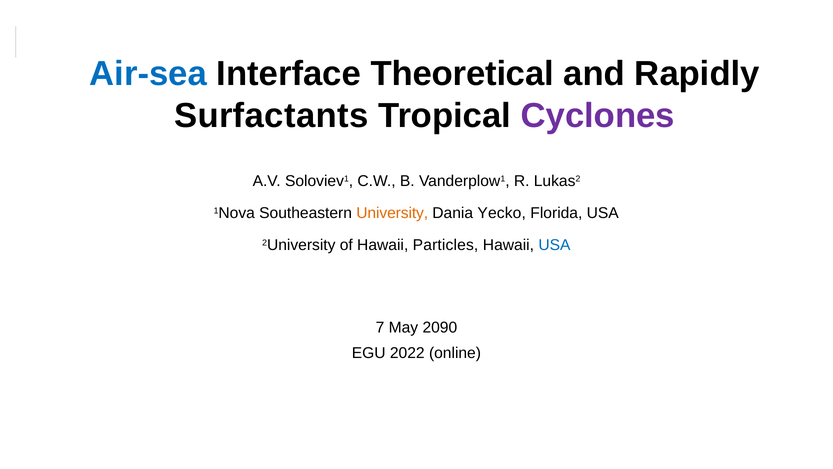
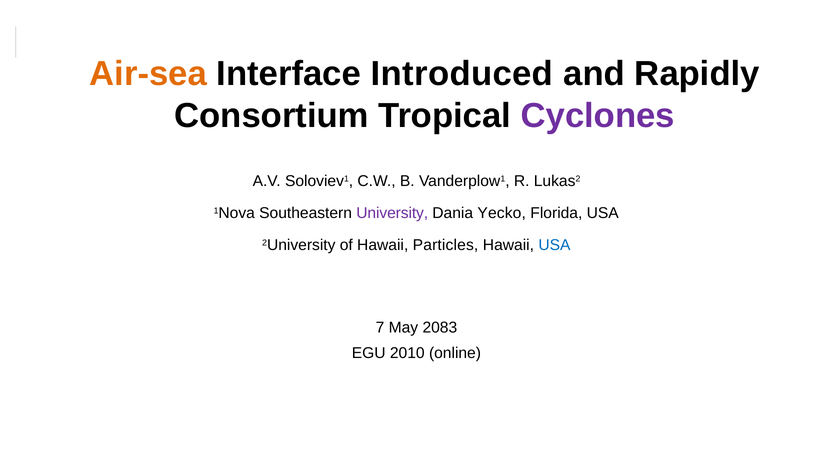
Air-sea colour: blue -> orange
Theoretical: Theoretical -> Introduced
Surfactants: Surfactants -> Consortium
University colour: orange -> purple
2090: 2090 -> 2083
2022: 2022 -> 2010
